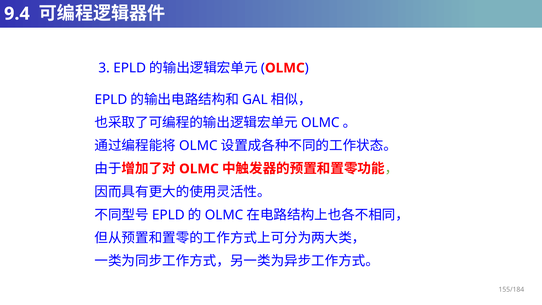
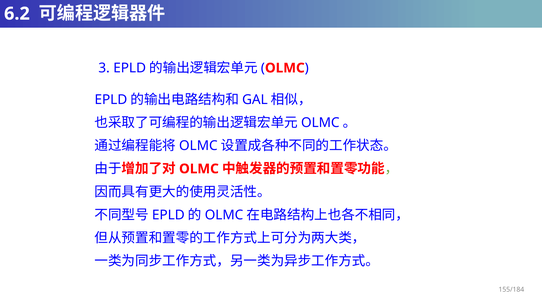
9.4: 9.4 -> 6.2
